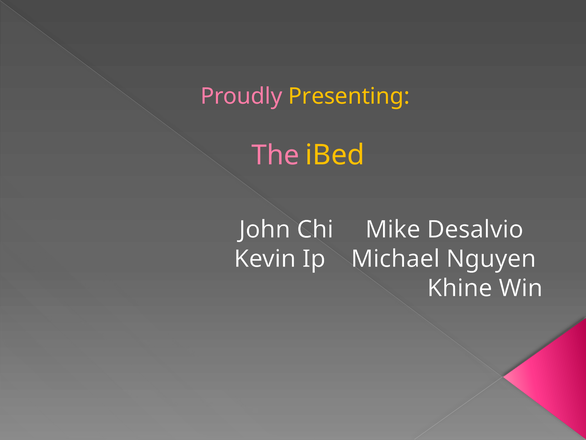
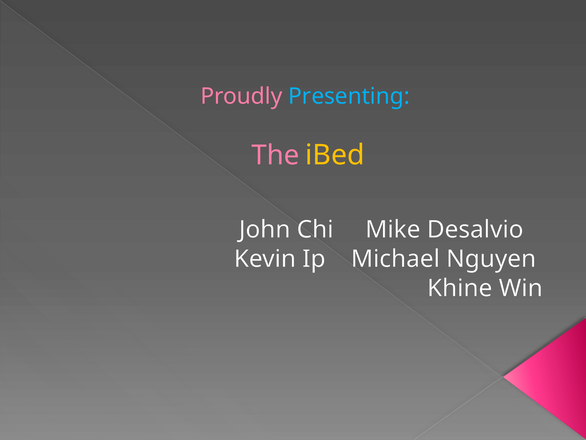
Presenting colour: yellow -> light blue
